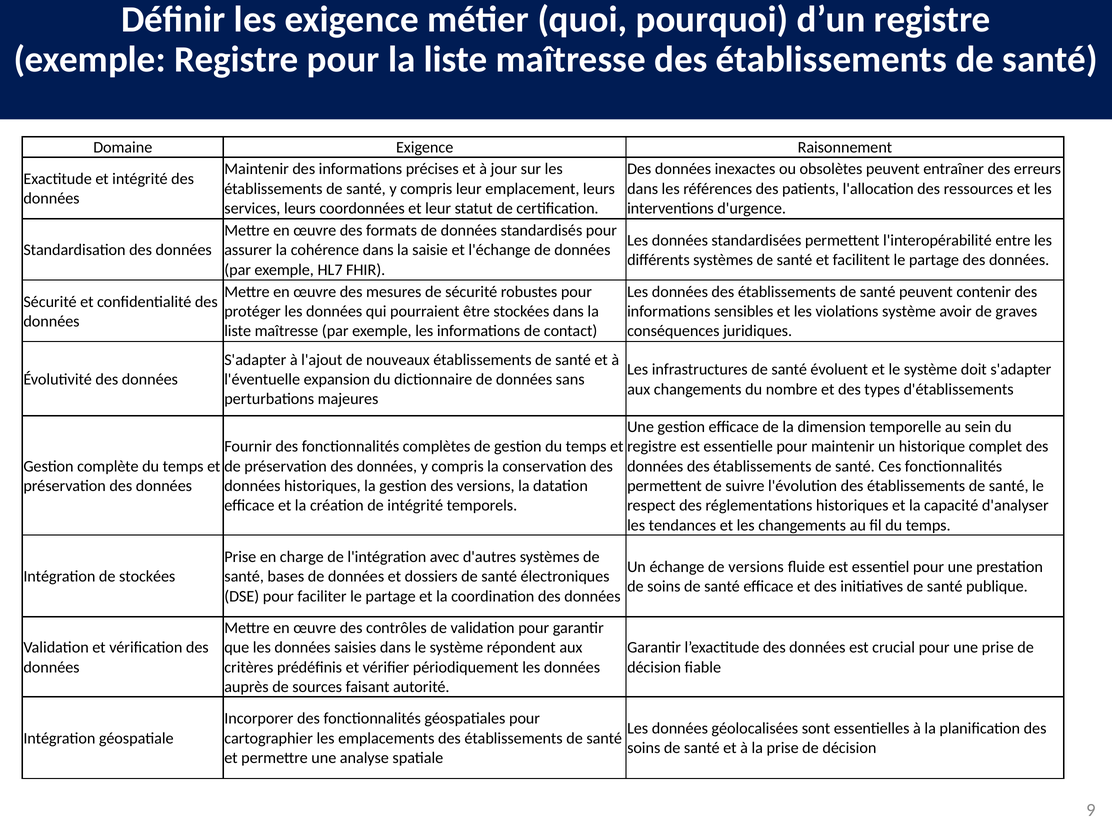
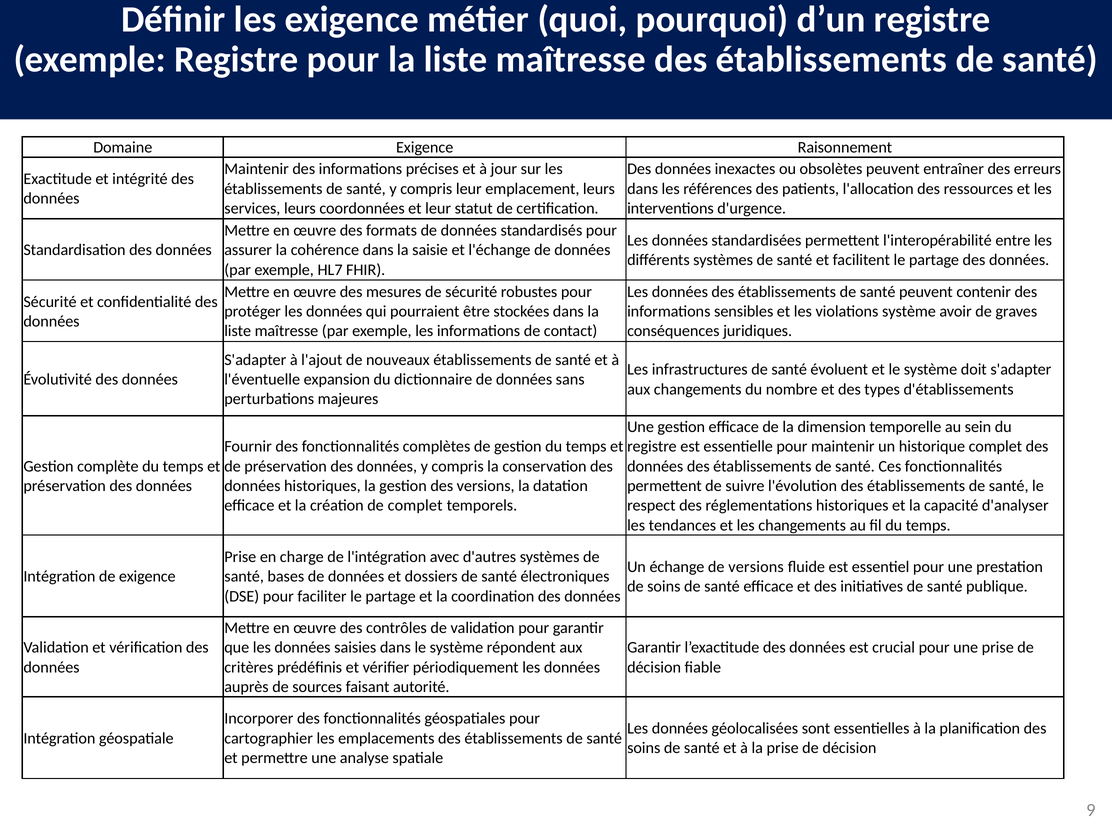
de intégrité: intégrité -> complet
de stockées: stockées -> exigence
